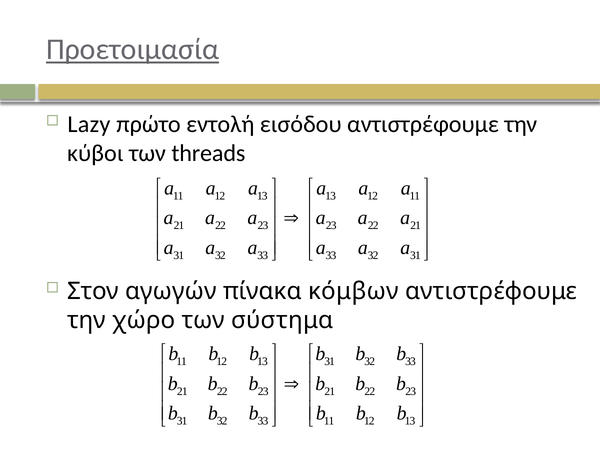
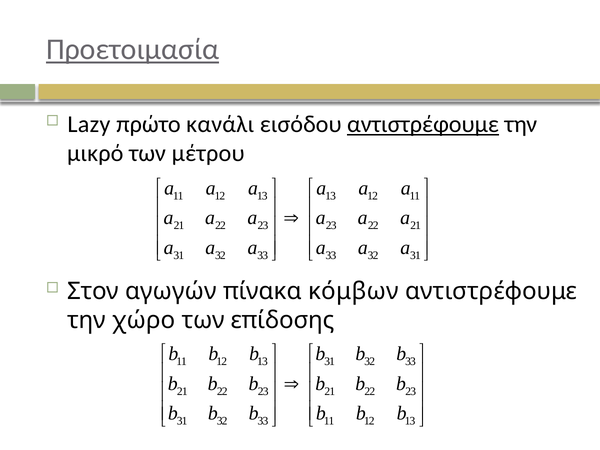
εντολή: εντολή -> κανάλι
αντιστρέφουμε at (423, 124) underline: none -> present
κύβοι: κύβοι -> μικρό
threads: threads -> μέτρου
σύστημα: σύστημα -> επίδοσης
